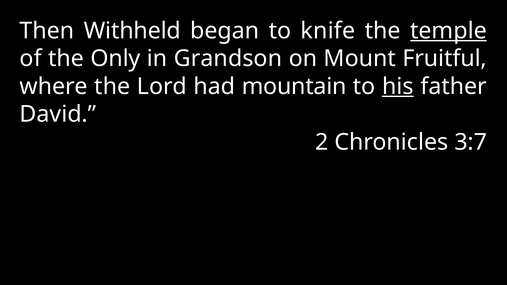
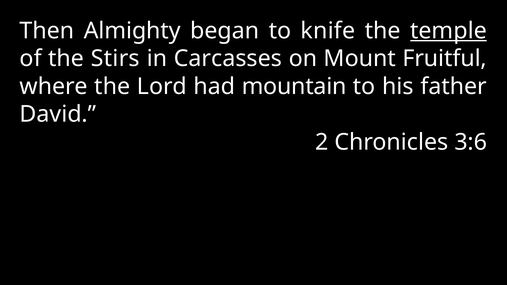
Withheld: Withheld -> Almighty
Only: Only -> Stirs
Grandson: Grandson -> Carcasses
his underline: present -> none
3:7: 3:7 -> 3:6
